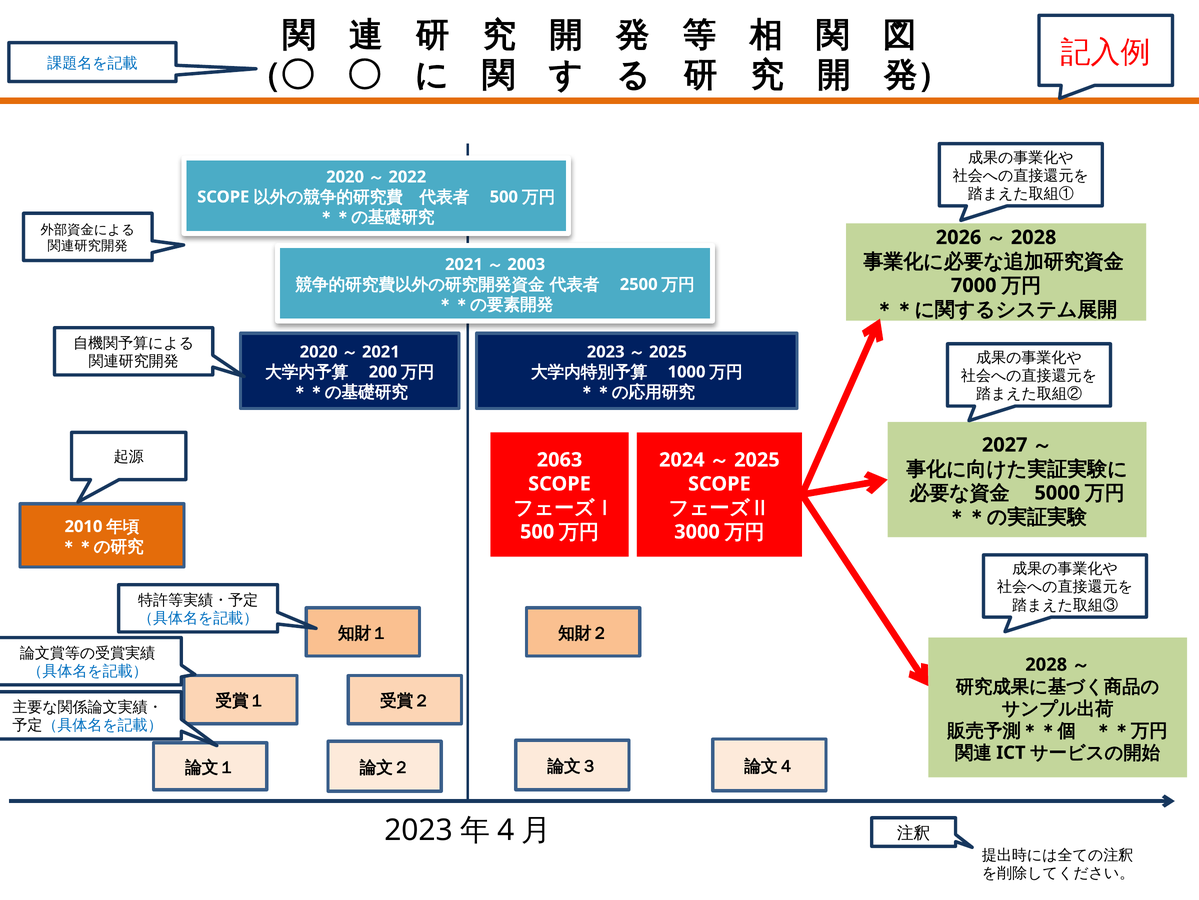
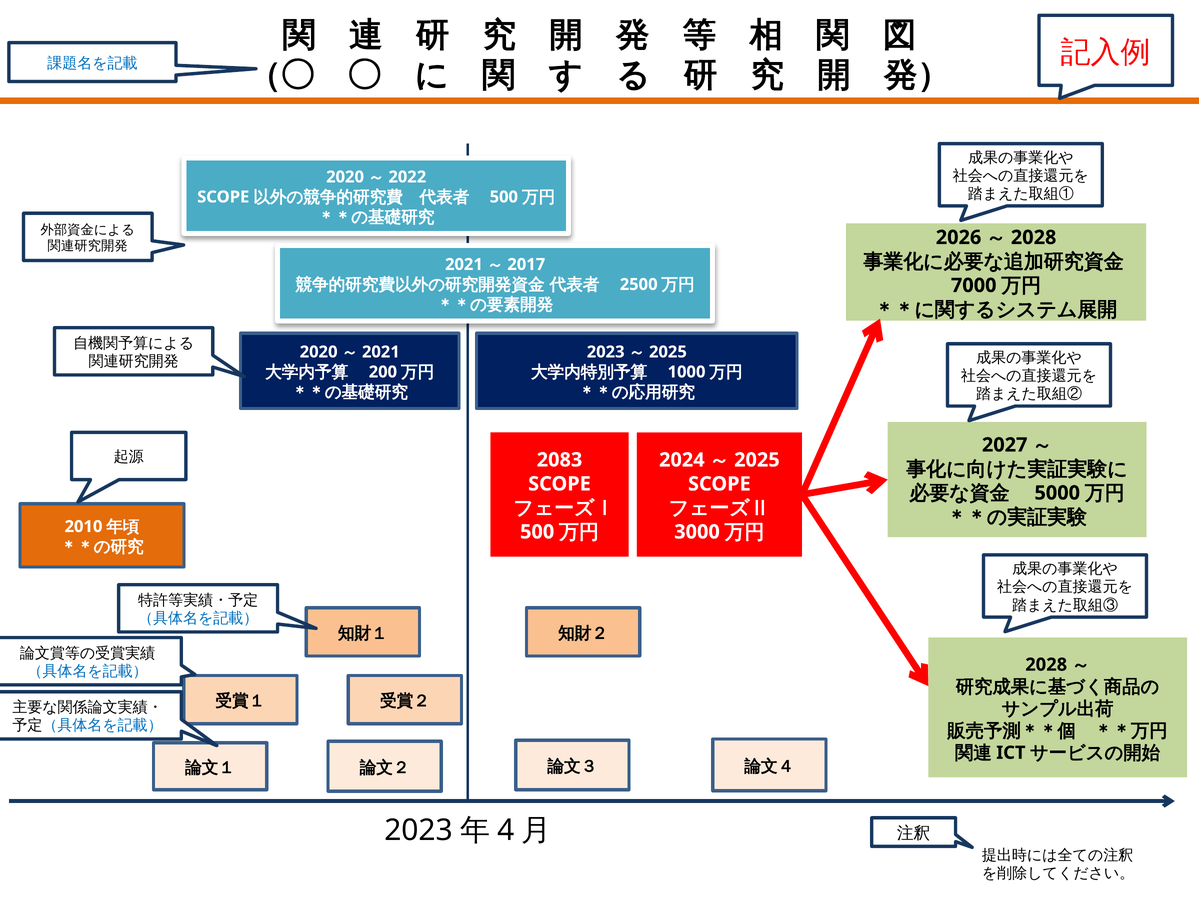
2003: 2003 -> 2017
2063: 2063 -> 2083
